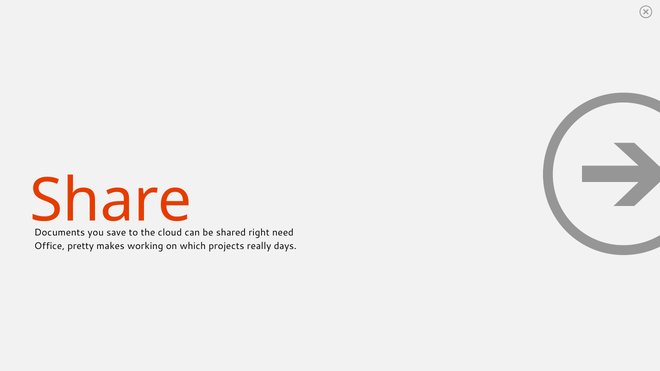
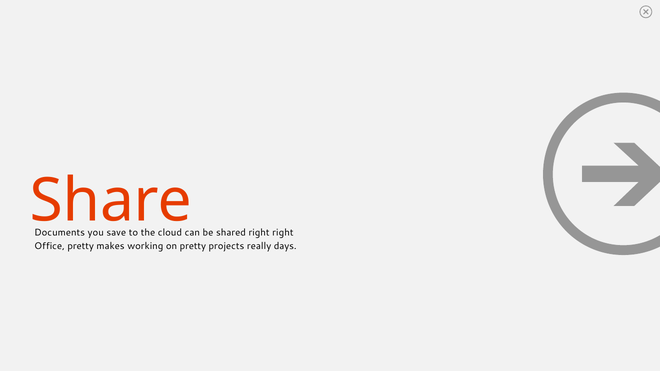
right need: need -> right
on which: which -> pretty
